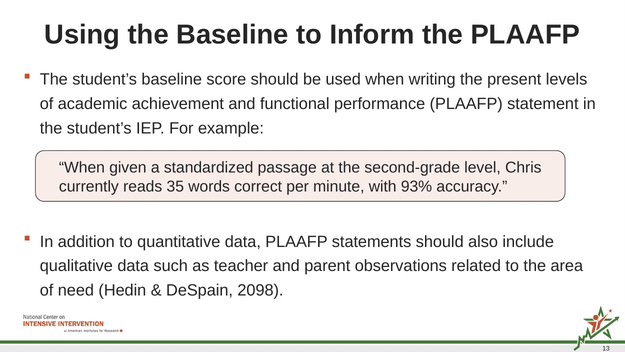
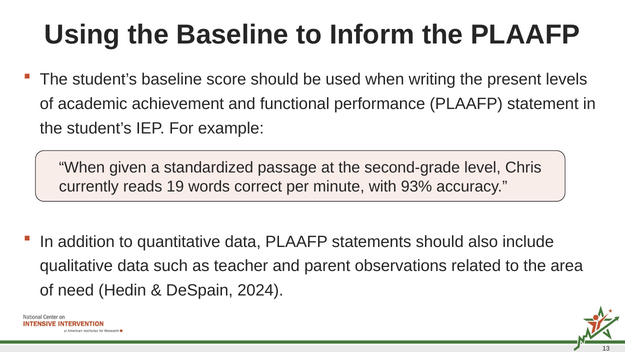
35: 35 -> 19
2098: 2098 -> 2024
